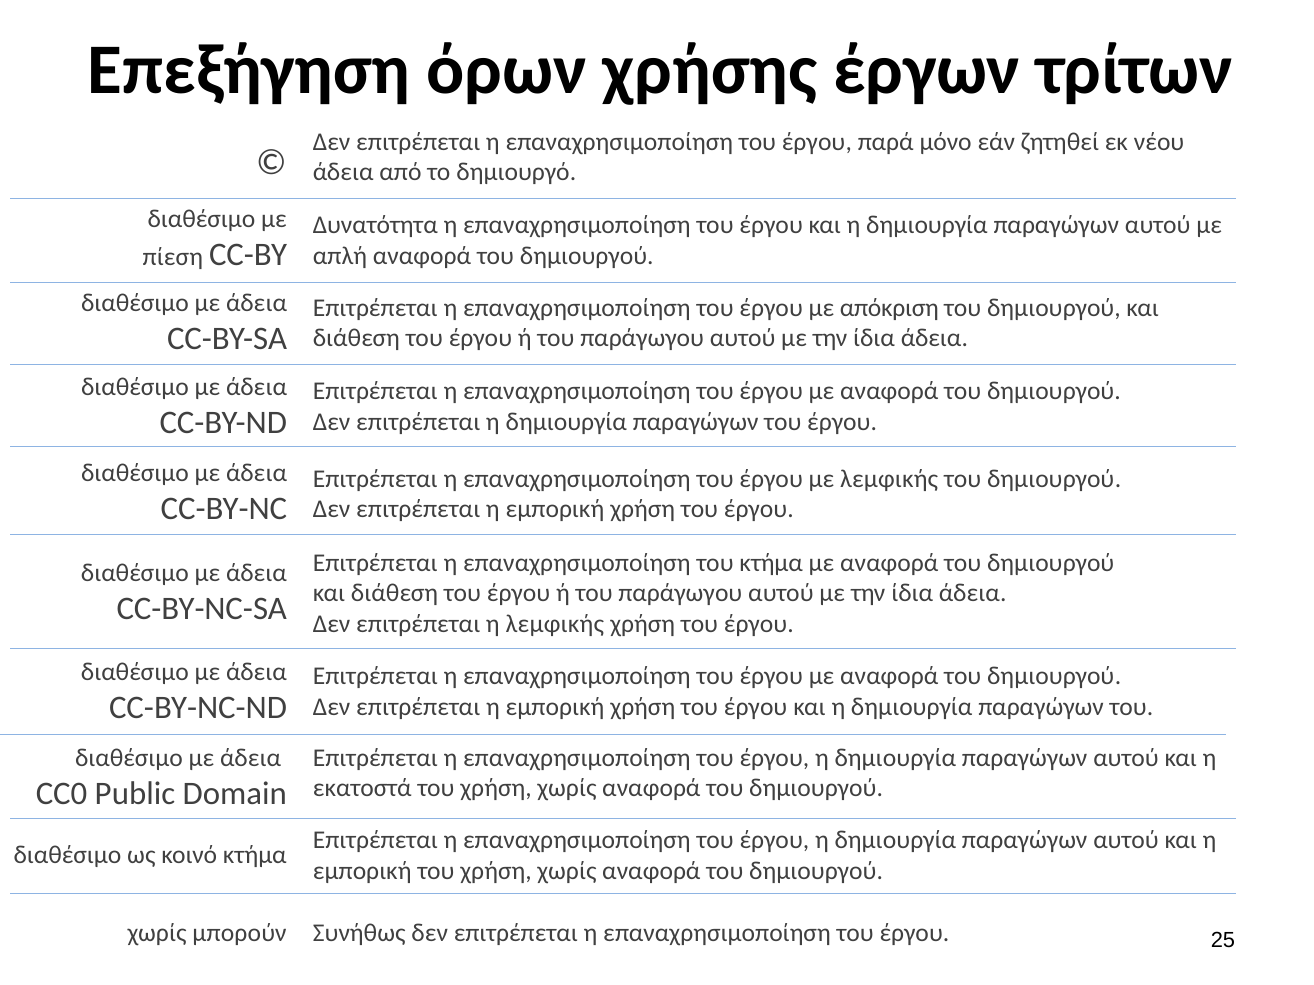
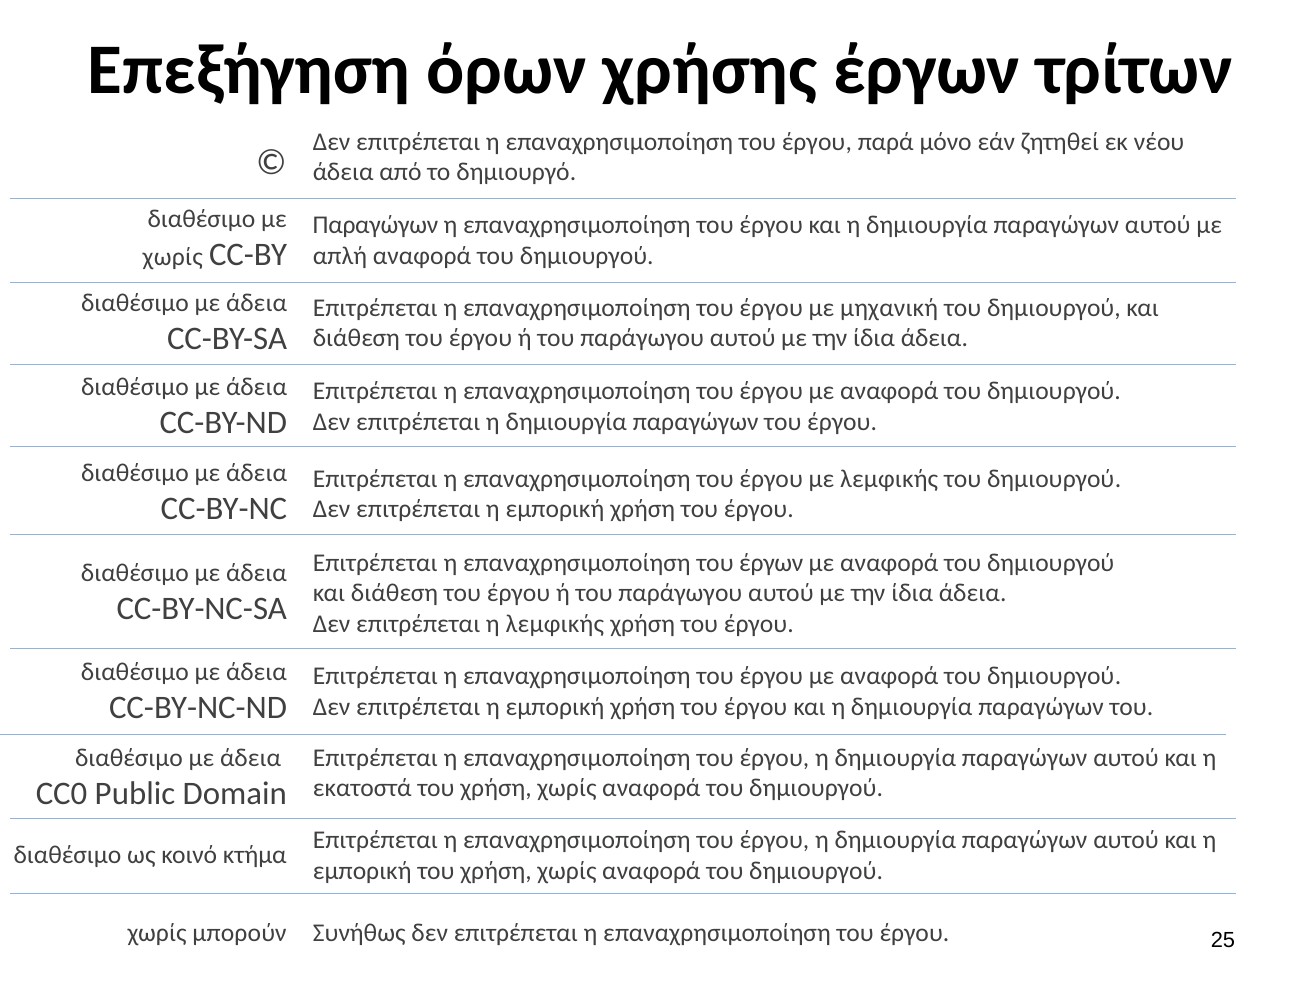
Δυνατότητα at (375, 225): Δυνατότητα -> Παραγώγων
πίεση at (173, 257): πίεση -> χωρίς
απόκριση: απόκριση -> μηχανική
του κτήμα: κτήμα -> έργων
